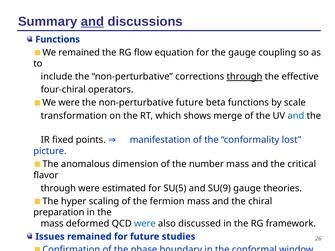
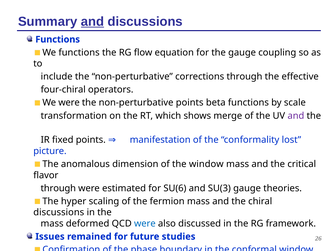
We remained: remained -> functions
through at (244, 77) underline: present -> none
non-perturbative future: future -> points
and at (296, 116) colour: blue -> purple
the number: number -> window
SU(5: SU(5 -> SU(6
SU(9: SU(9 -> SU(3
preparation at (59, 213): preparation -> discussions
